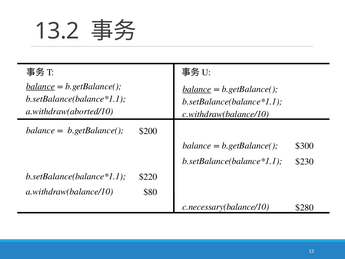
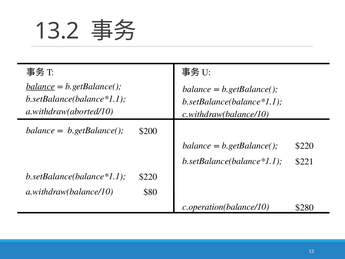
balance at (197, 89) underline: present -> none
b.getBalance( $300: $300 -> $220
$230: $230 -> $221
c.necessary(balance/10: c.necessary(balance/10 -> c.operation(balance/10
